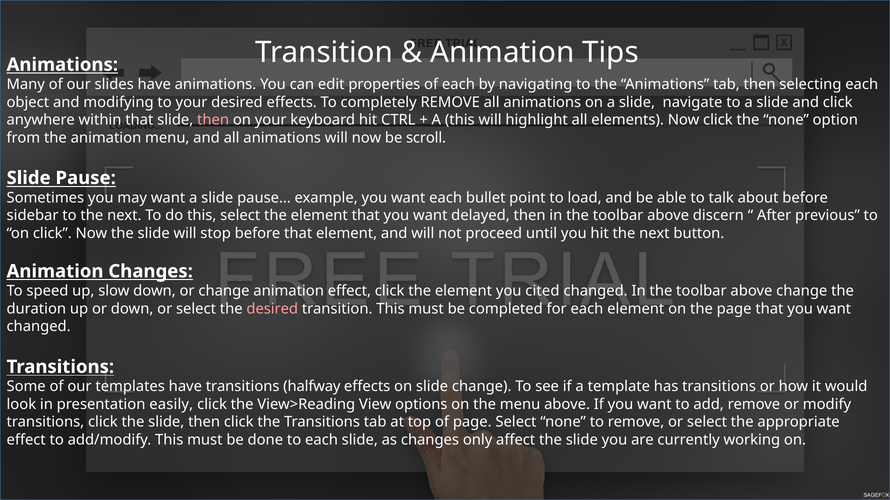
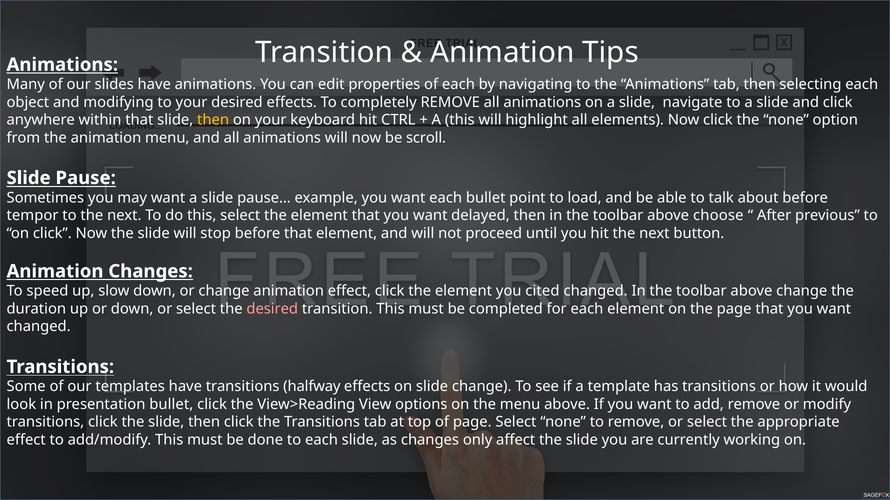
then at (213, 120) colour: pink -> yellow
sidebar: sidebar -> tempor
discern: discern -> choose
presentation easily: easily -> bullet
